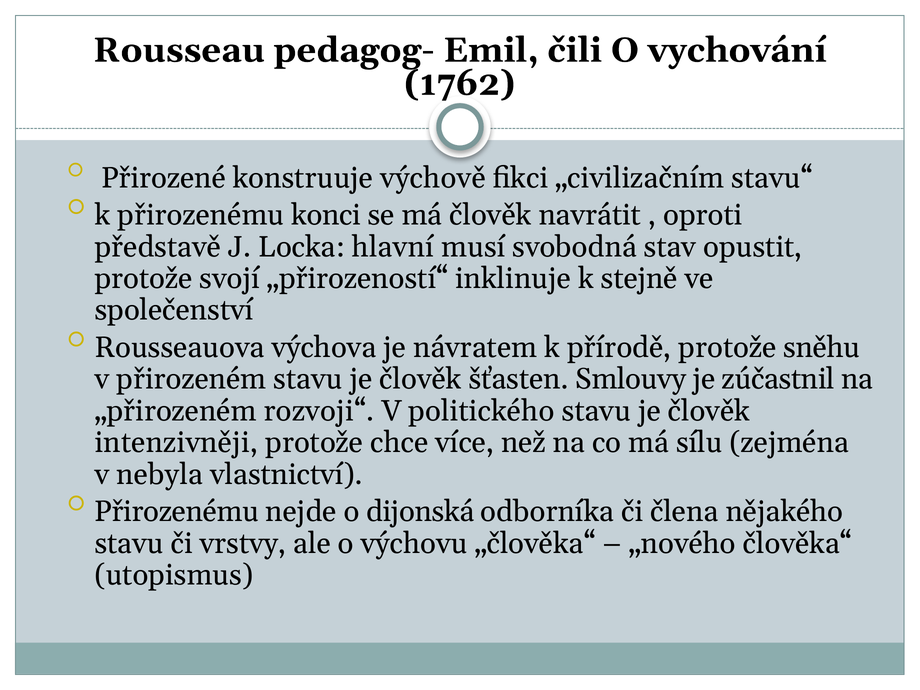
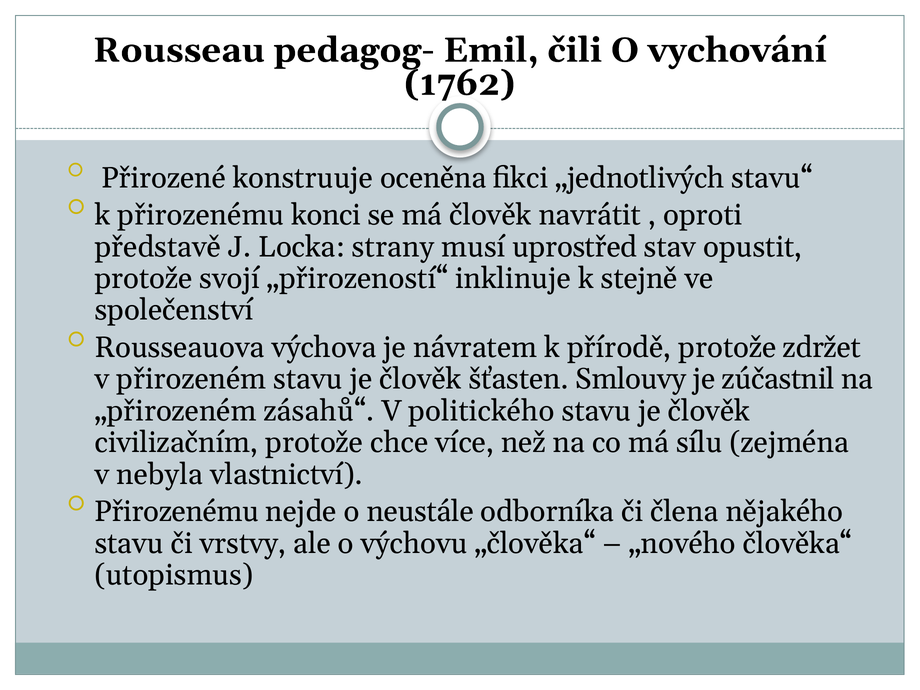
výchově: výchově -> oceněna
„civilizačním: „civilizačním -> „jednotlivých
hlavní: hlavní -> strany
svobodná: svobodná -> uprostřed
sněhu: sněhu -> zdržet
rozvoji“: rozvoji“ -> zásahů“
intenzivněji: intenzivněji -> civilizačním
dijonská: dijonská -> neustále
